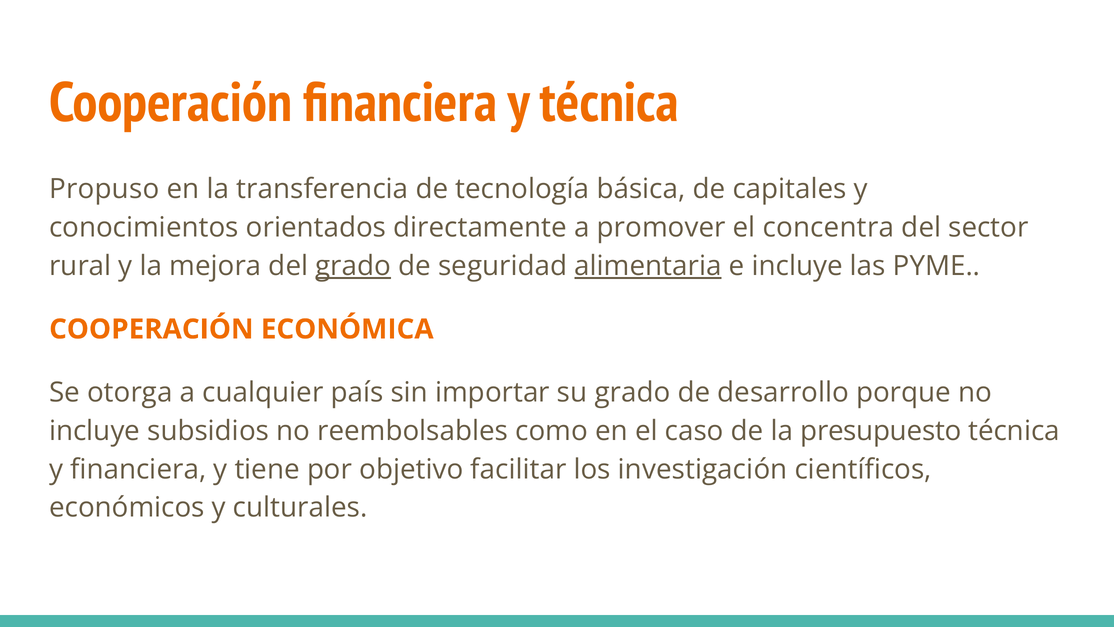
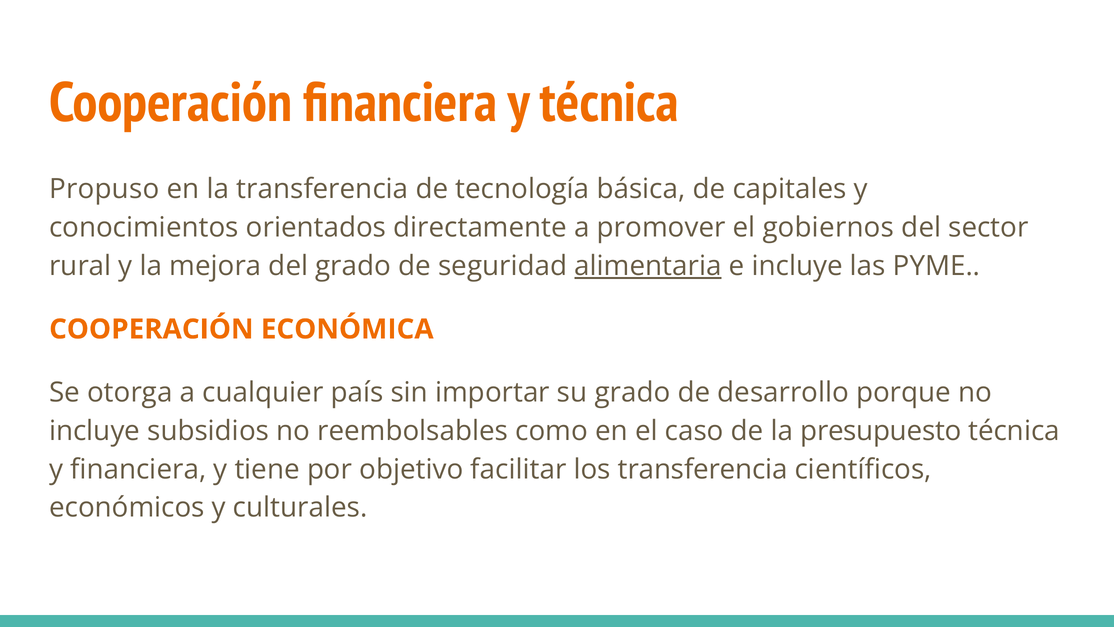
concentra: concentra -> gobiernos
grado at (353, 266) underline: present -> none
los investigación: investigación -> transferencia
